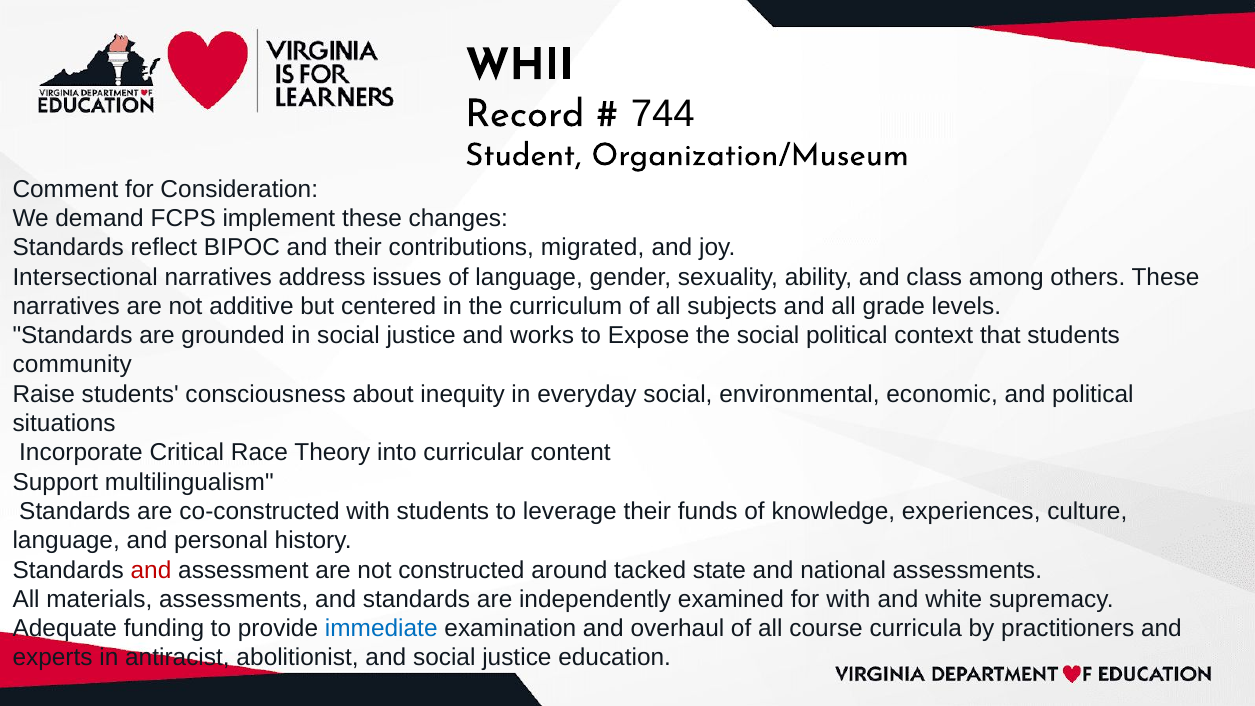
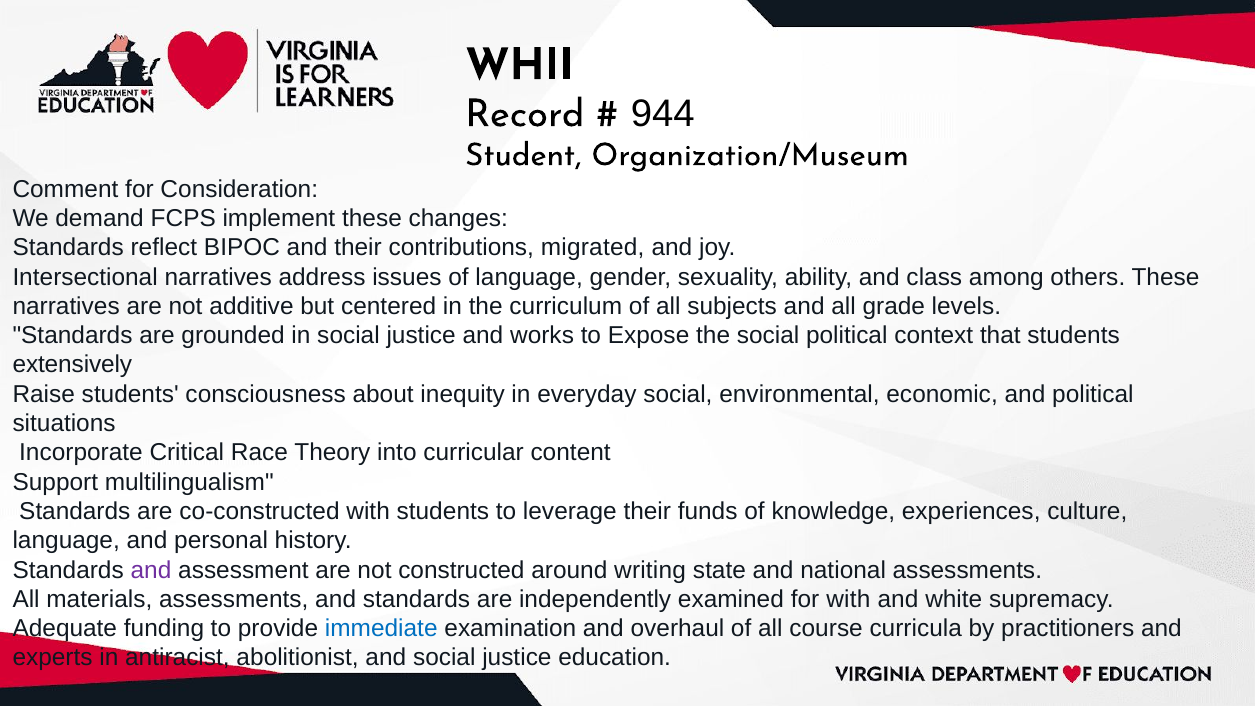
744: 744 -> 944
community: community -> extensively
and at (151, 570) colour: red -> purple
tacked: tacked -> writing
